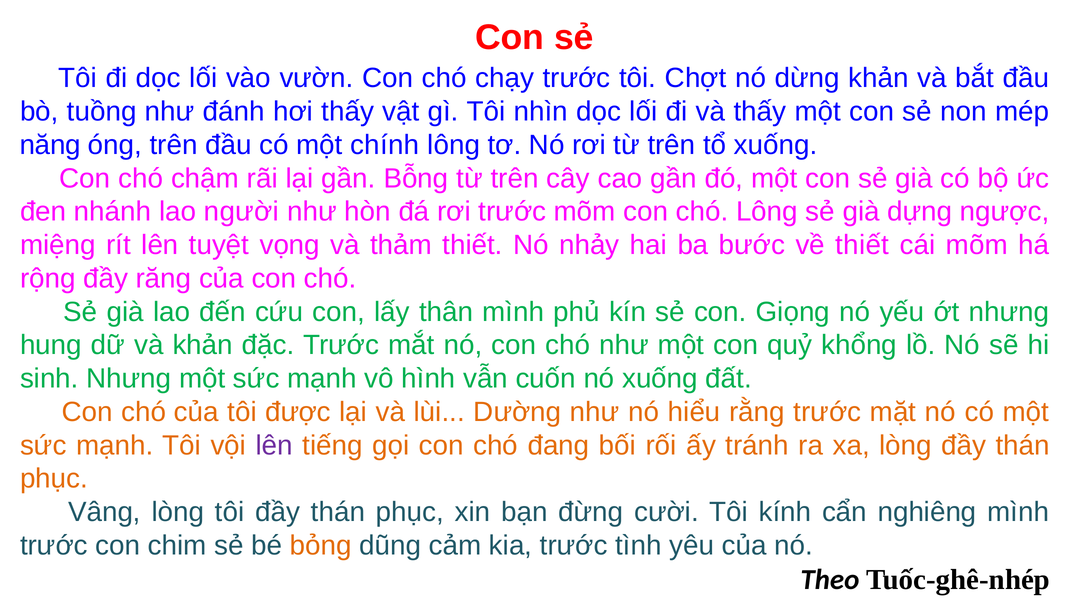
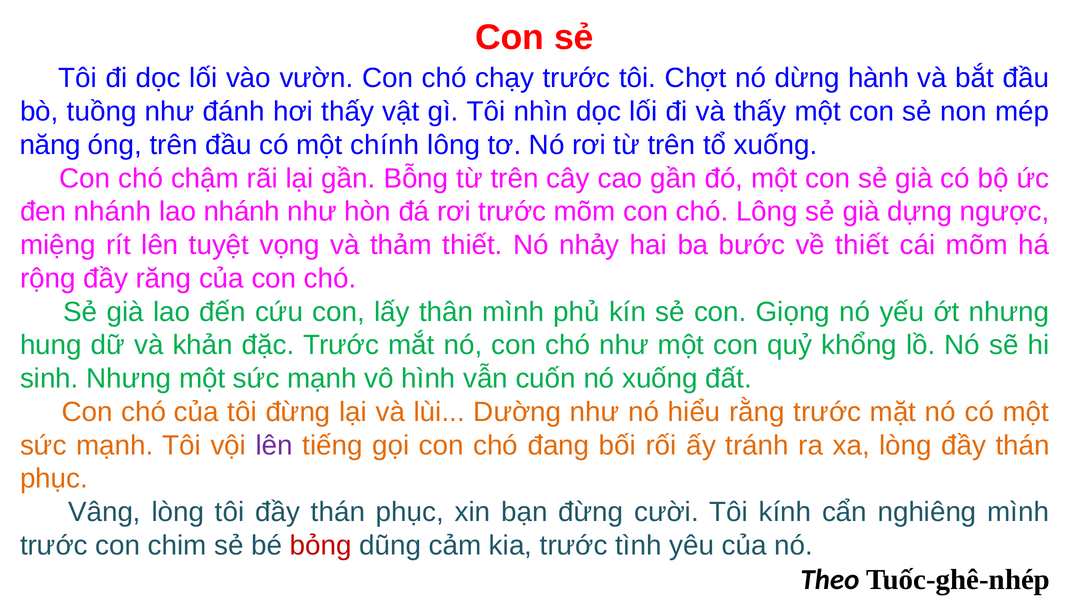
dừng khản: khản -> hành
lao người: người -> nhánh
tôi được: được -> đừng
bỏng colour: orange -> red
